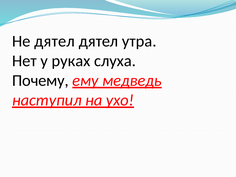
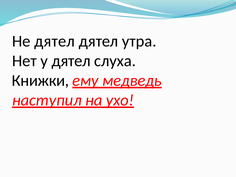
у руках: руках -> дятел
Почему: Почему -> Книжки
